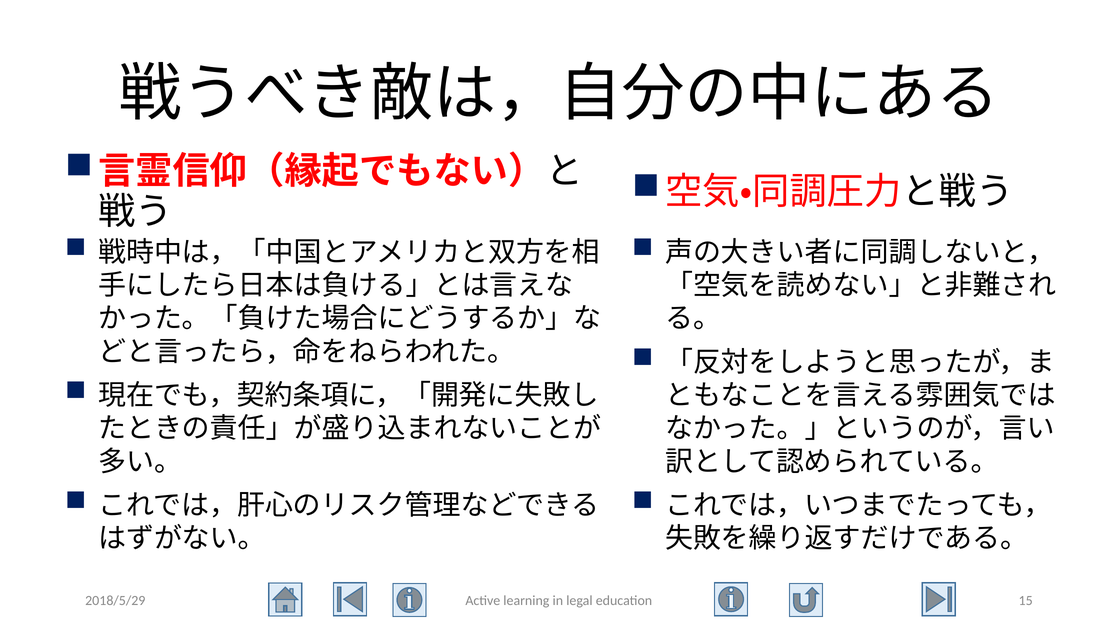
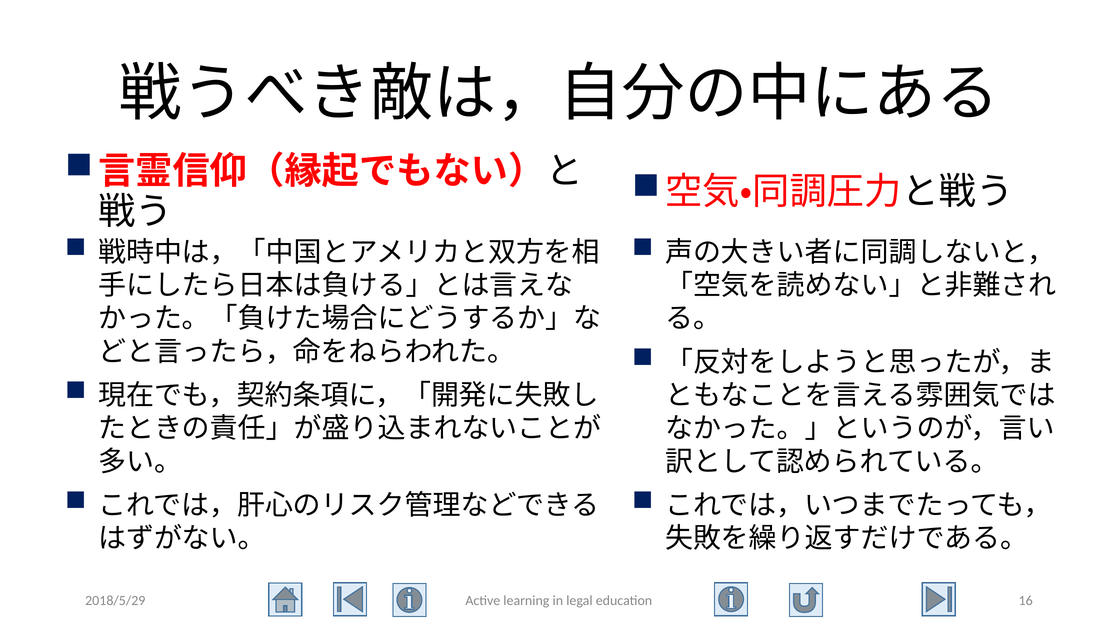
15: 15 -> 16
